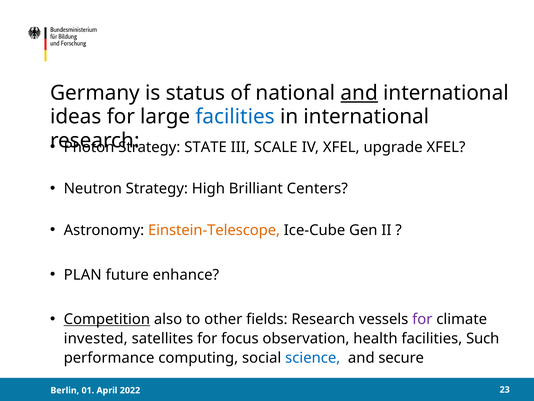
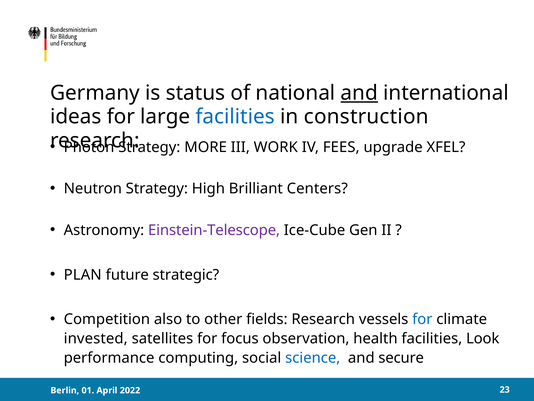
in international: international -> construction
STATE: STATE -> MORE
SCALE: SCALE -> WORK
IV XFEL: XFEL -> FEES
Einstein-Telescope colour: orange -> purple
enhance: enhance -> strategic
Competition underline: present -> none
for at (422, 319) colour: purple -> blue
Such: Such -> Look
